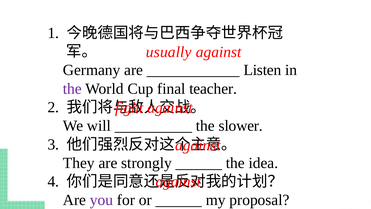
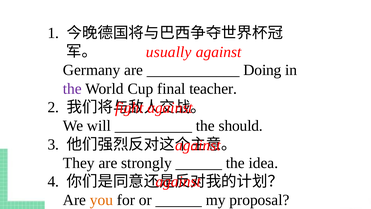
Listen: Listen -> Doing
slower: slower -> should
you colour: purple -> orange
